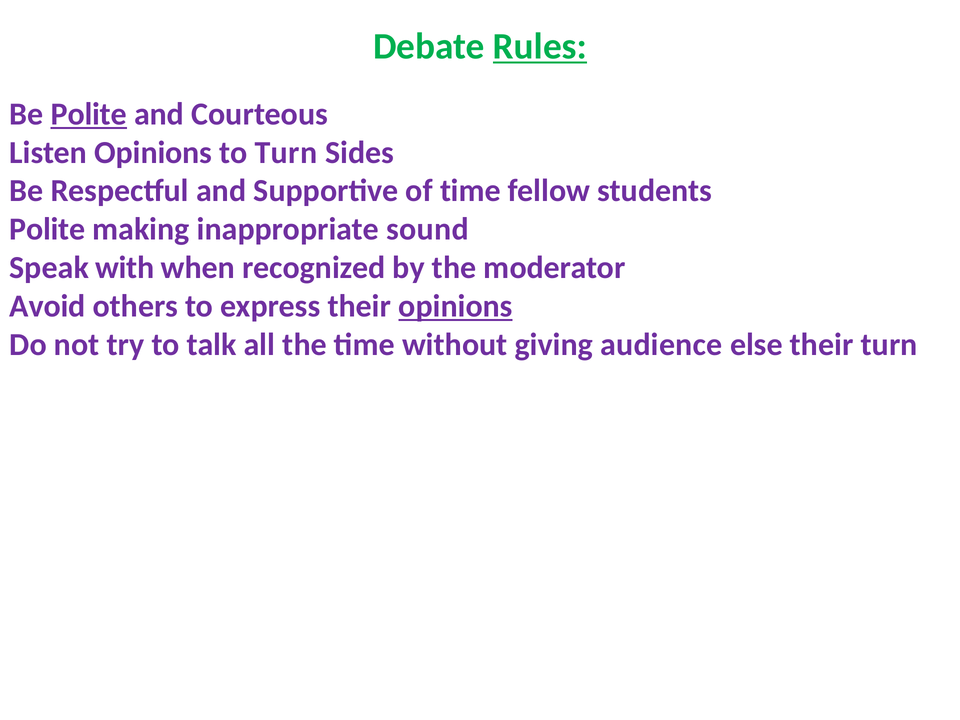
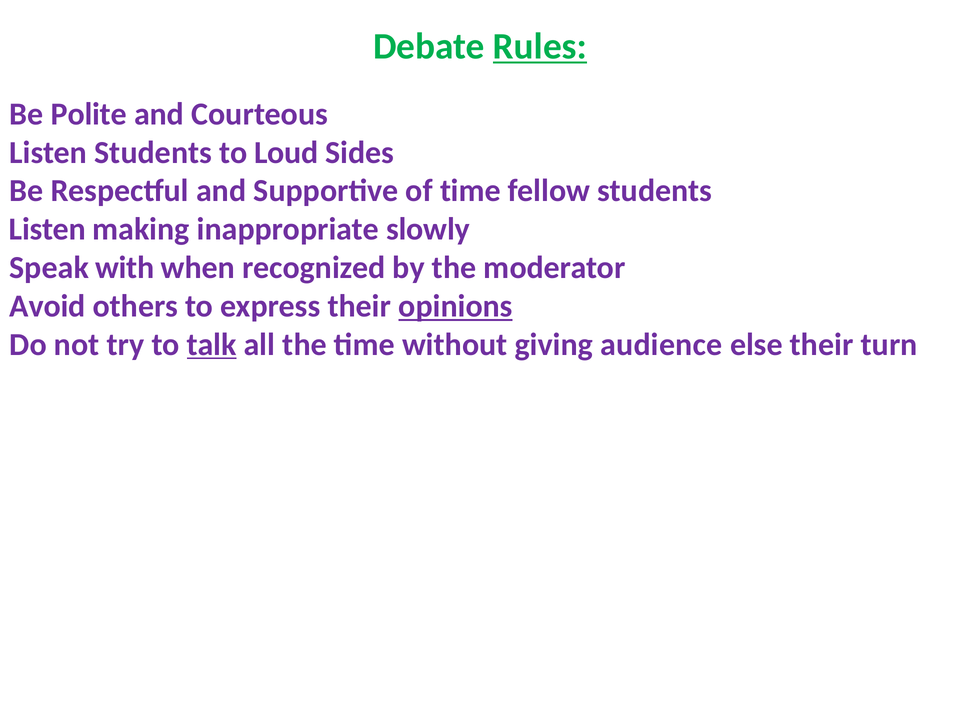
Polite at (89, 114) underline: present -> none
Listen Opinions: Opinions -> Students
to Turn: Turn -> Loud
Polite at (47, 229): Polite -> Listen
sound: sound -> slowly
talk underline: none -> present
